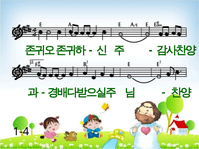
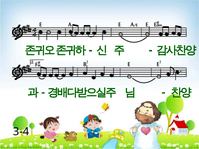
1-4: 1-4 -> 3-4
